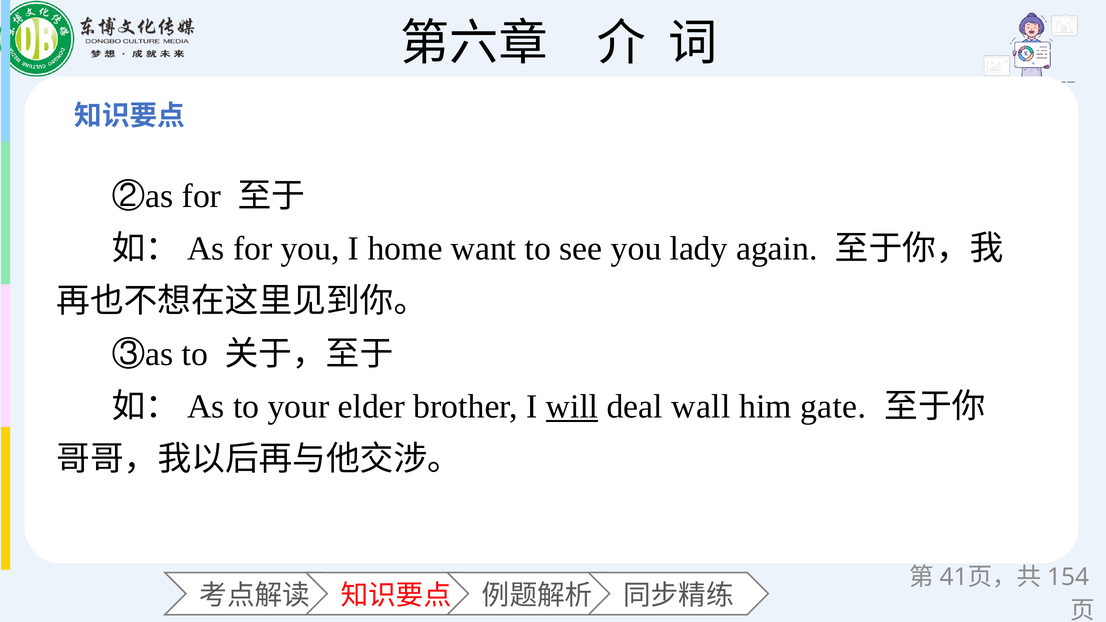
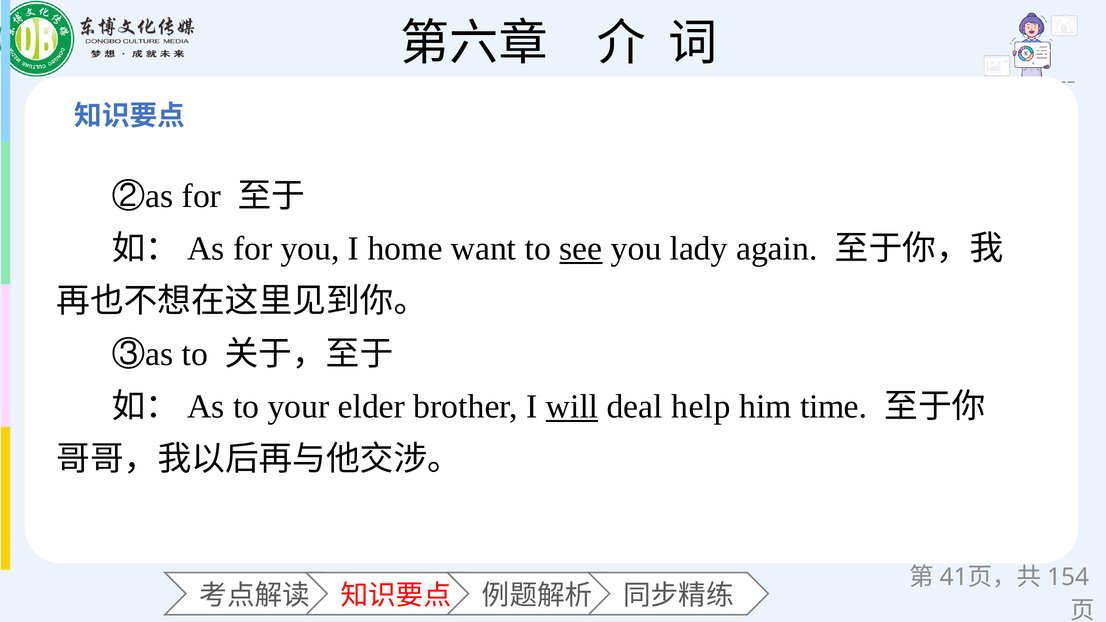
see underline: none -> present
wall: wall -> help
gate: gate -> time
